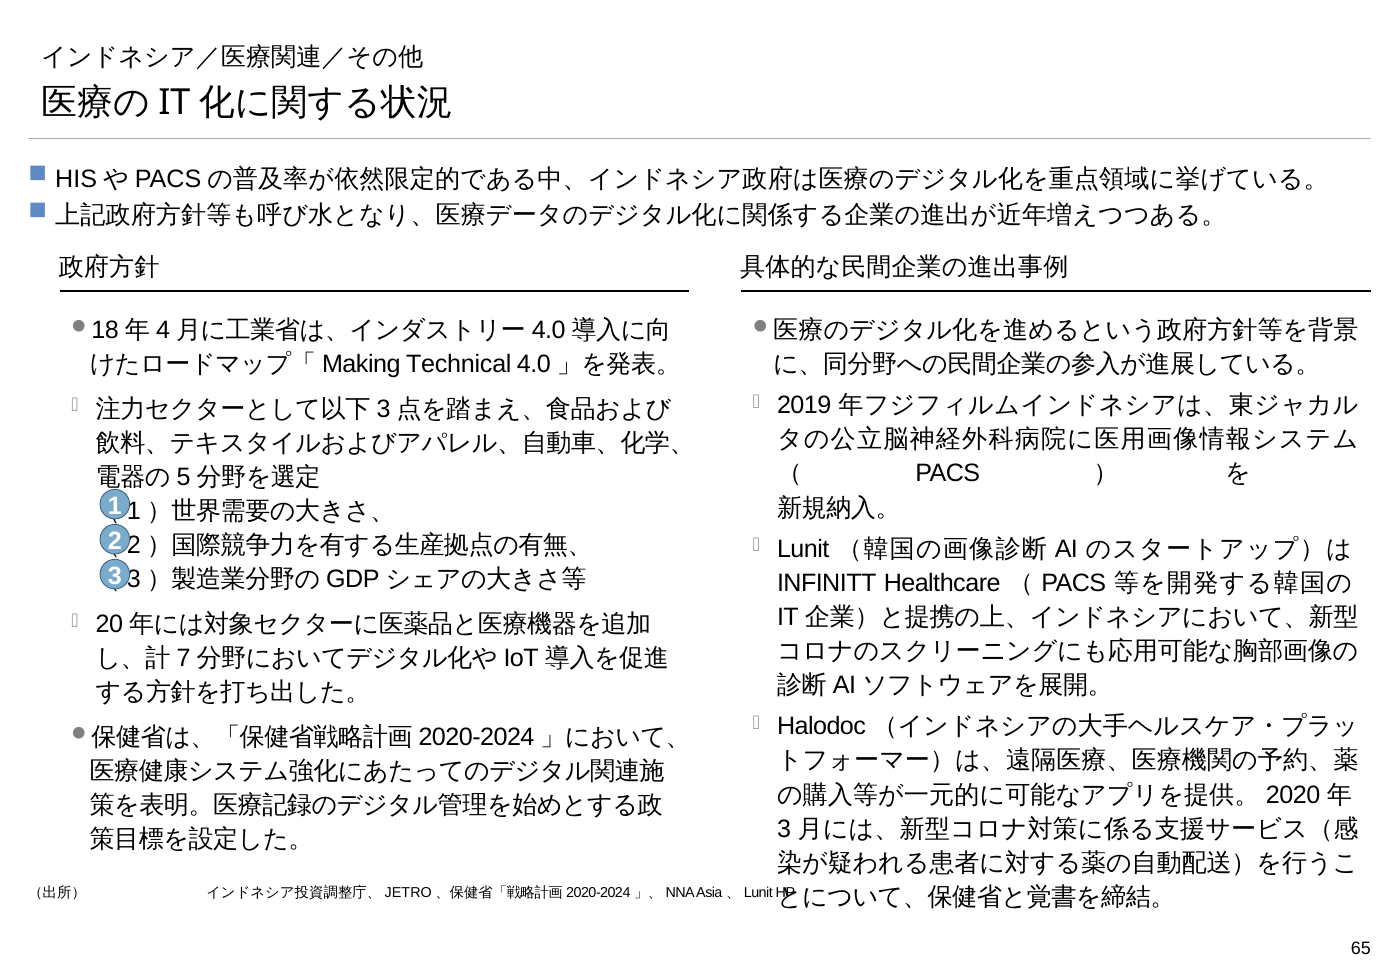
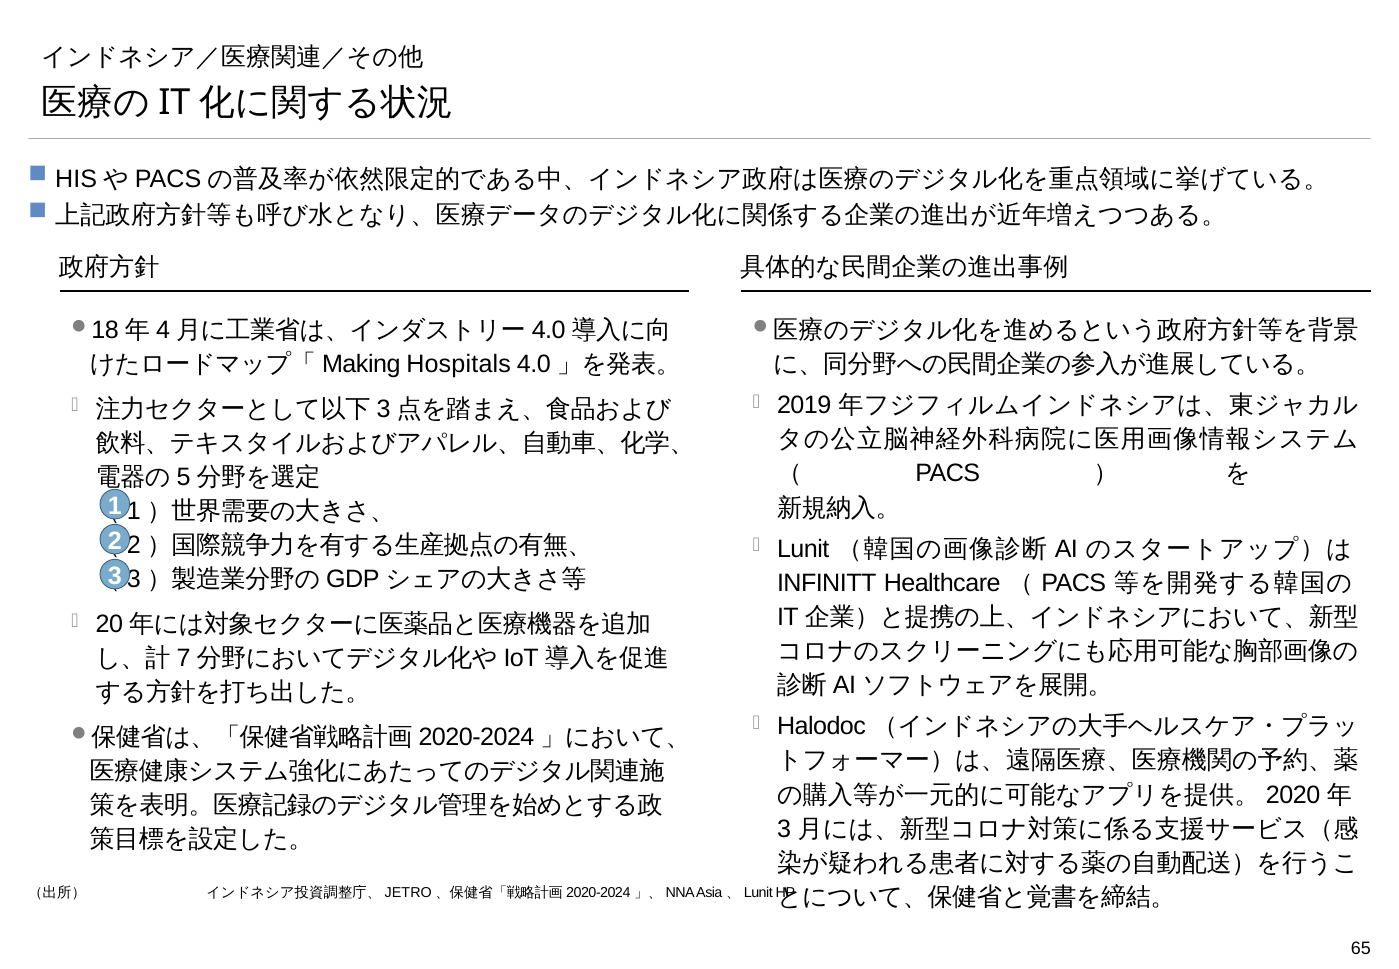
Technical: Technical -> Hospitals
